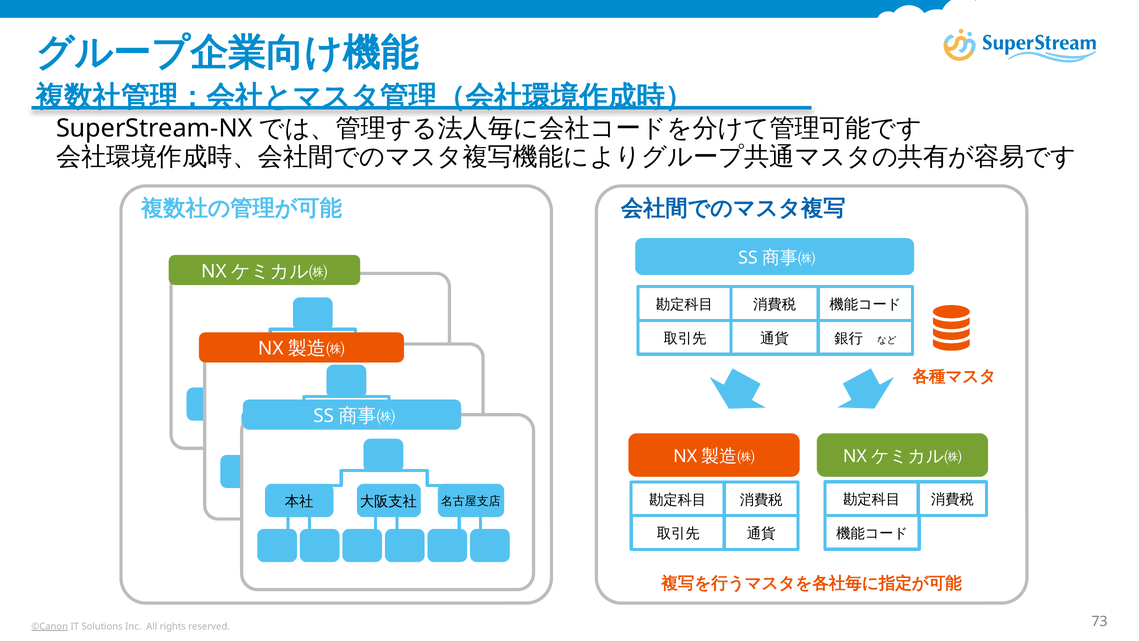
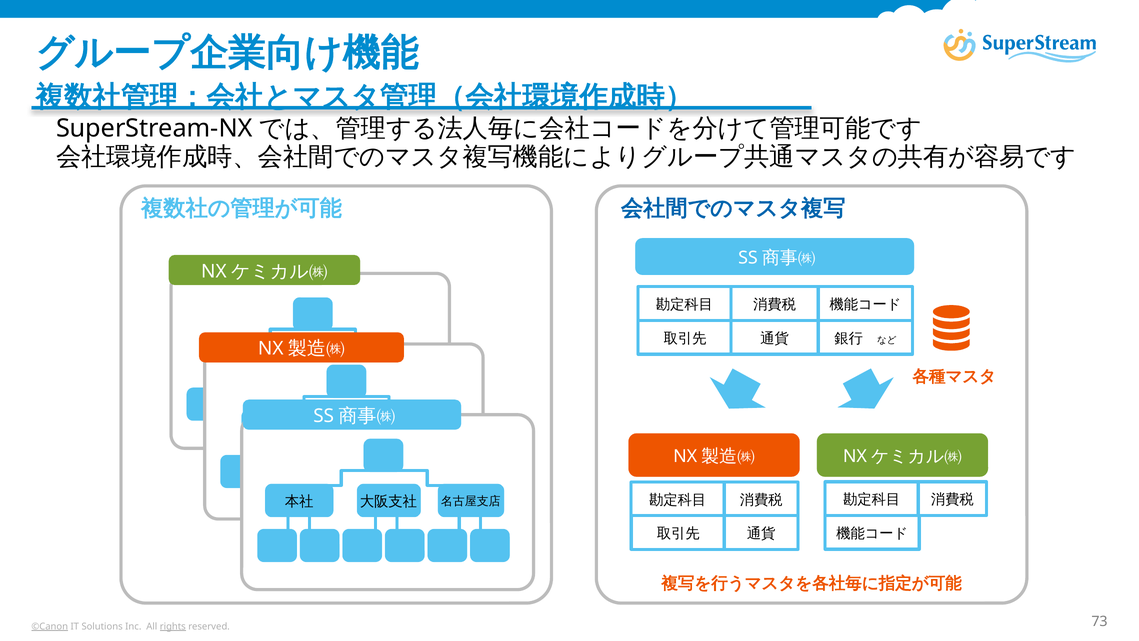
rights underline: none -> present
